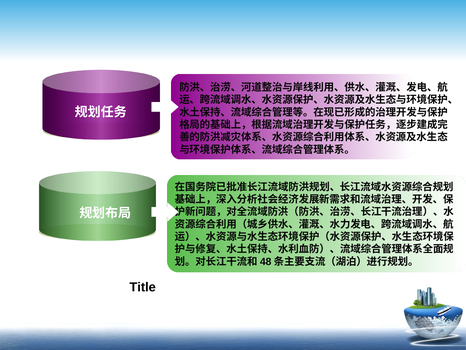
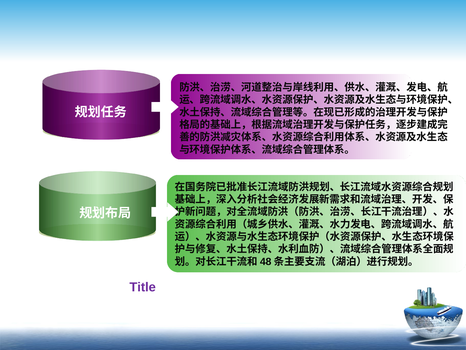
Title colour: black -> purple
